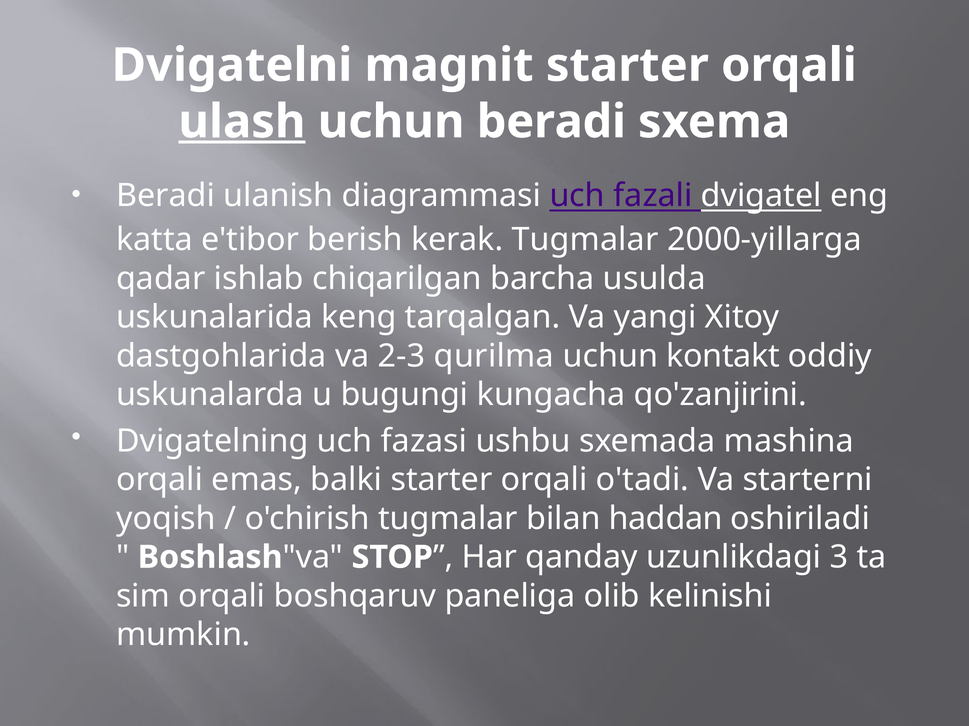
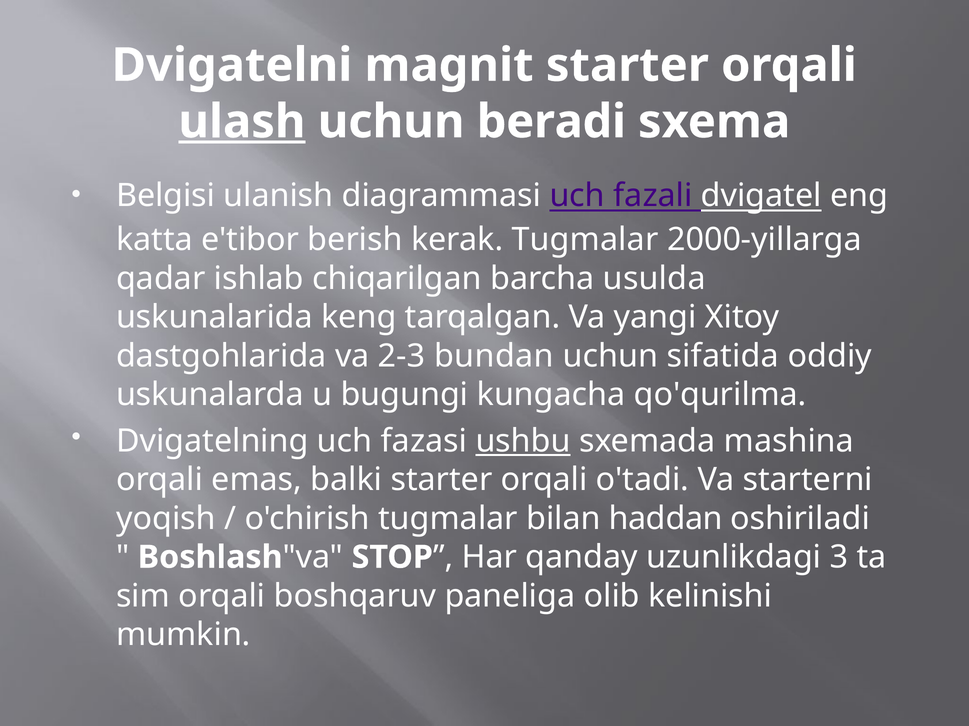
Beradi at (166, 196): Beradi -> Belgisi
qurilma: qurilma -> bundan
kontakt: kontakt -> sifatida
qo'zanjirini: qo'zanjirini -> qo'qurilma
ushbu underline: none -> present
